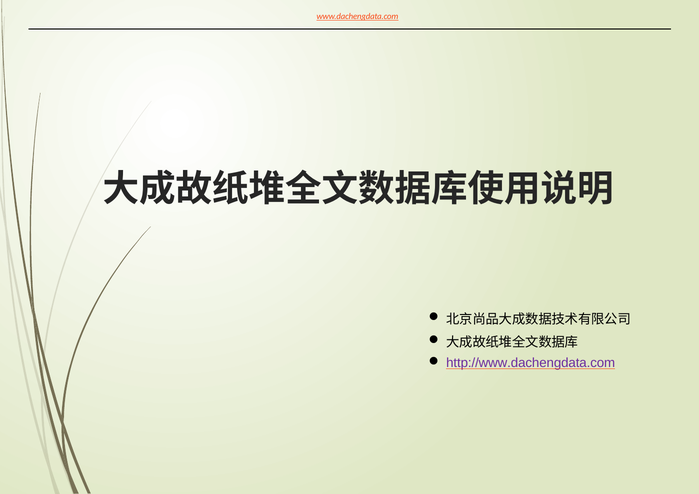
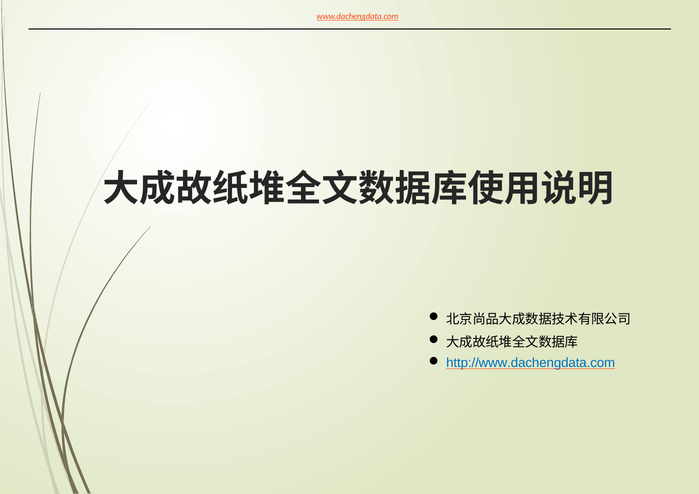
http://www.dachengdata.com colour: purple -> blue
